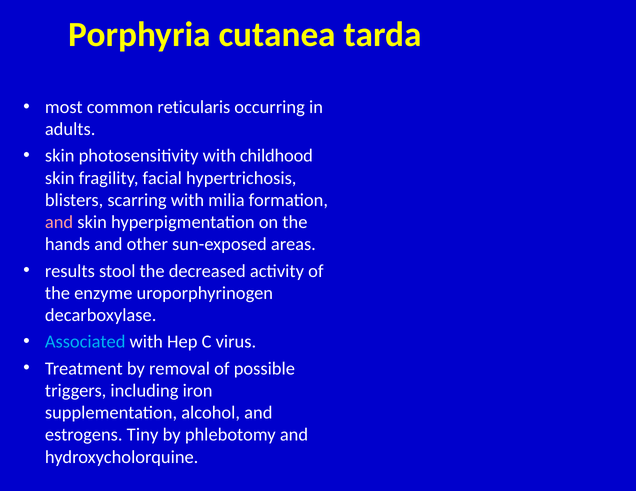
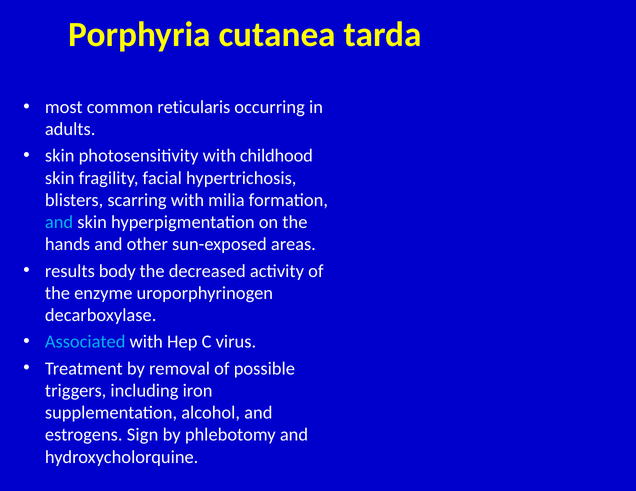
and at (59, 222) colour: pink -> light blue
stool: stool -> body
Tiny: Tiny -> Sign
